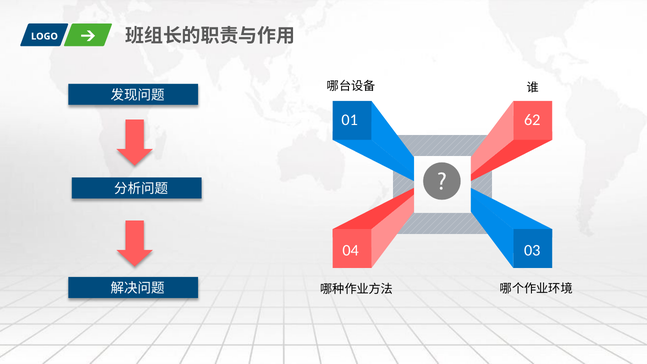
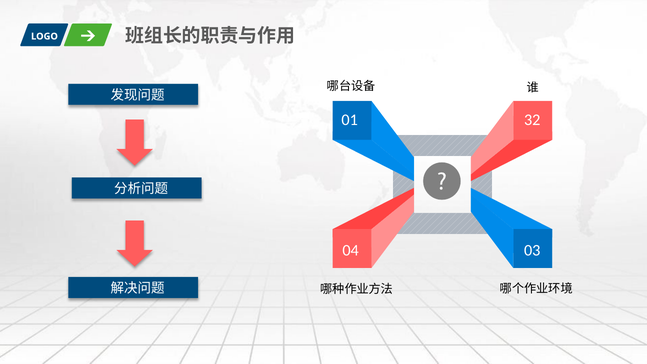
62: 62 -> 32
